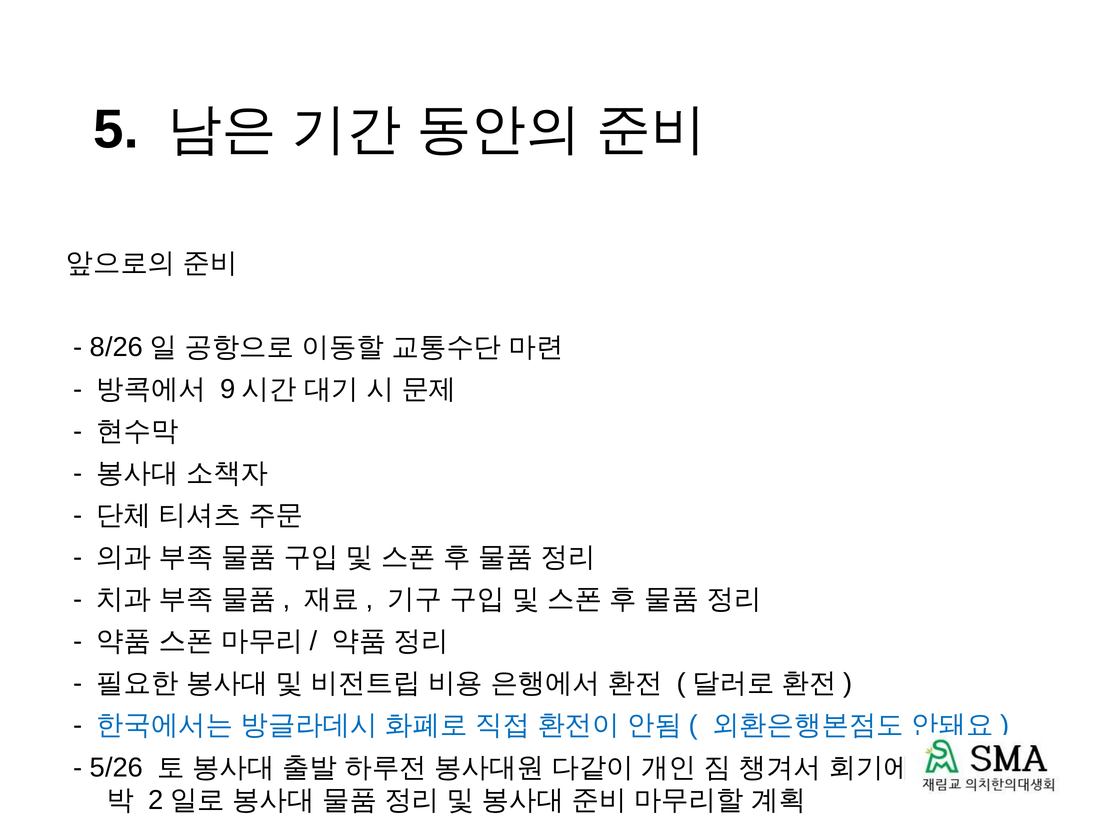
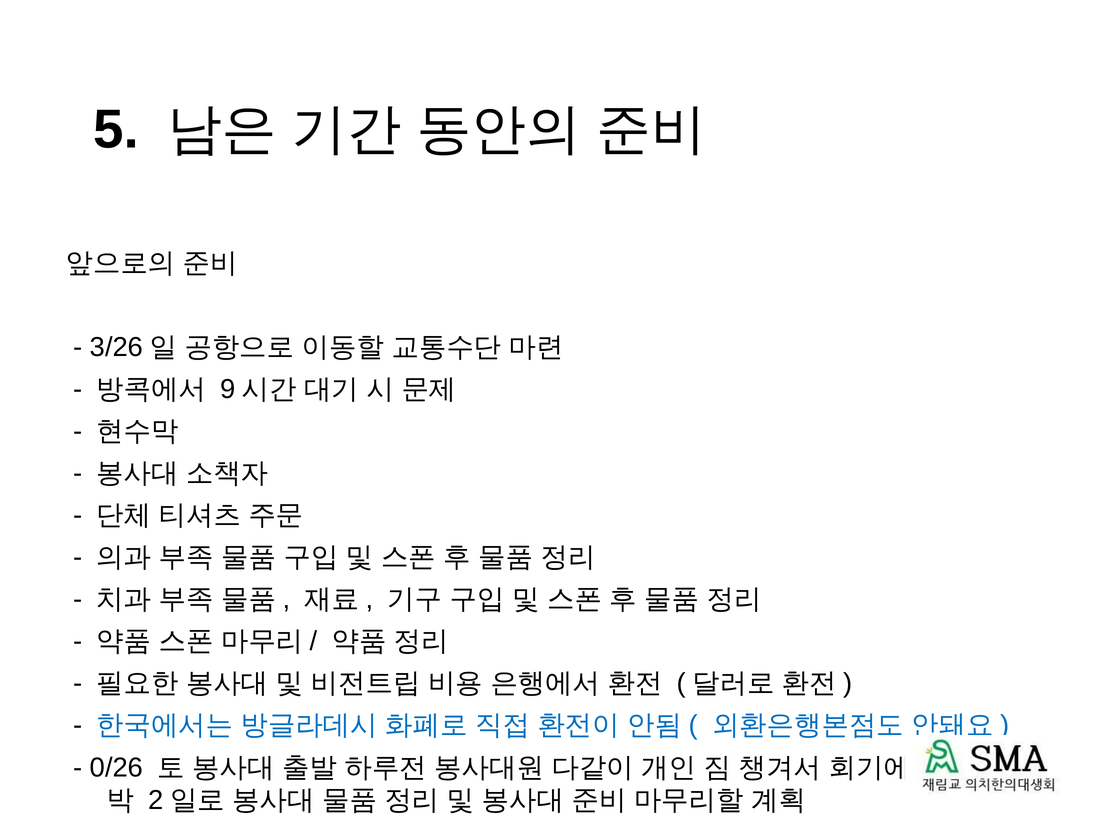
8/26: 8/26 -> 3/26
5/26: 5/26 -> 0/26
